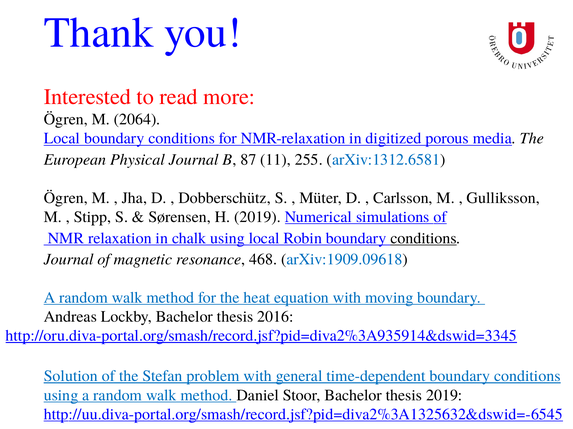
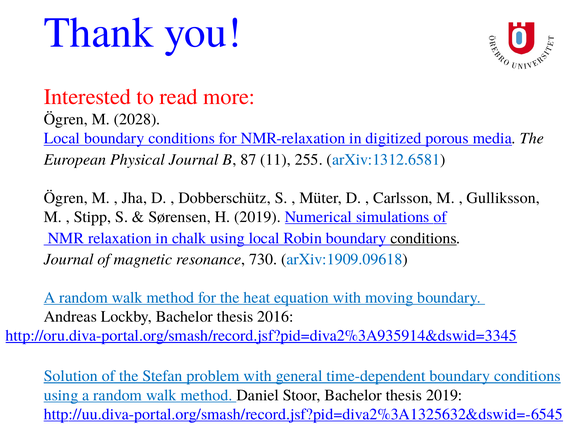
2064: 2064 -> 2028
468: 468 -> 730
